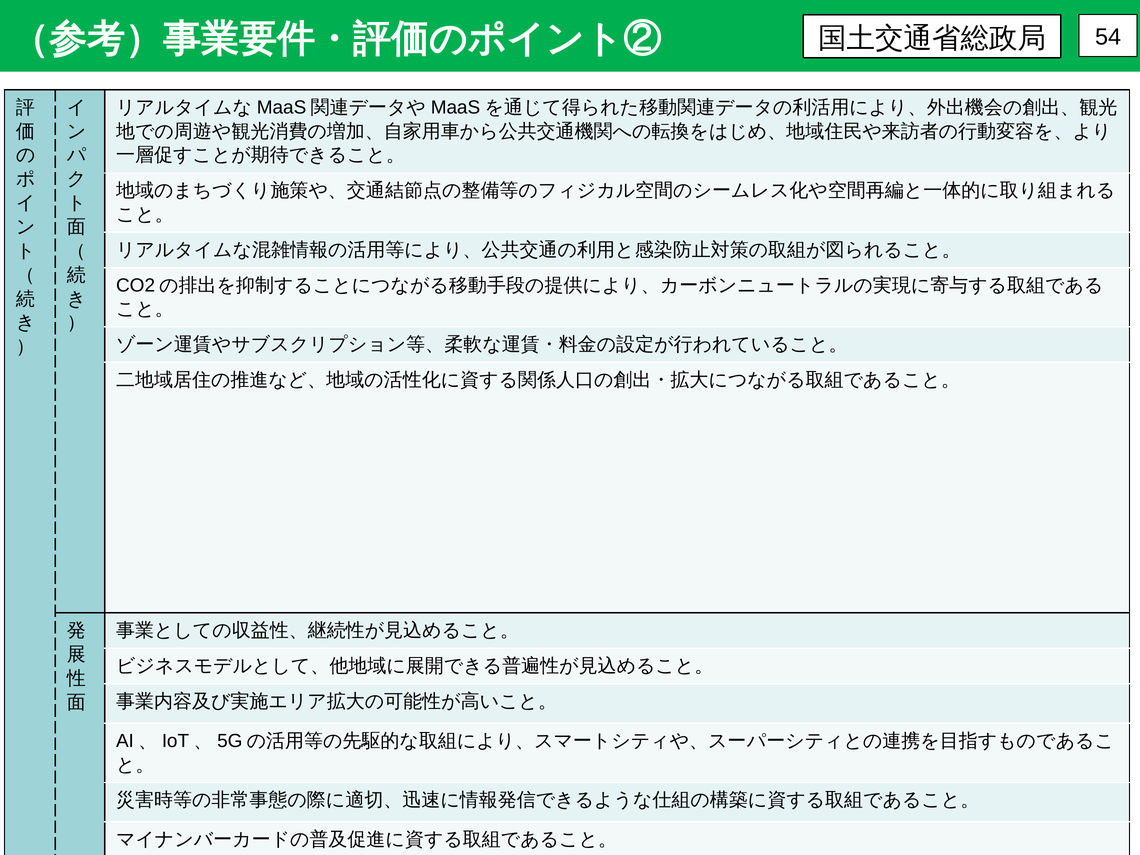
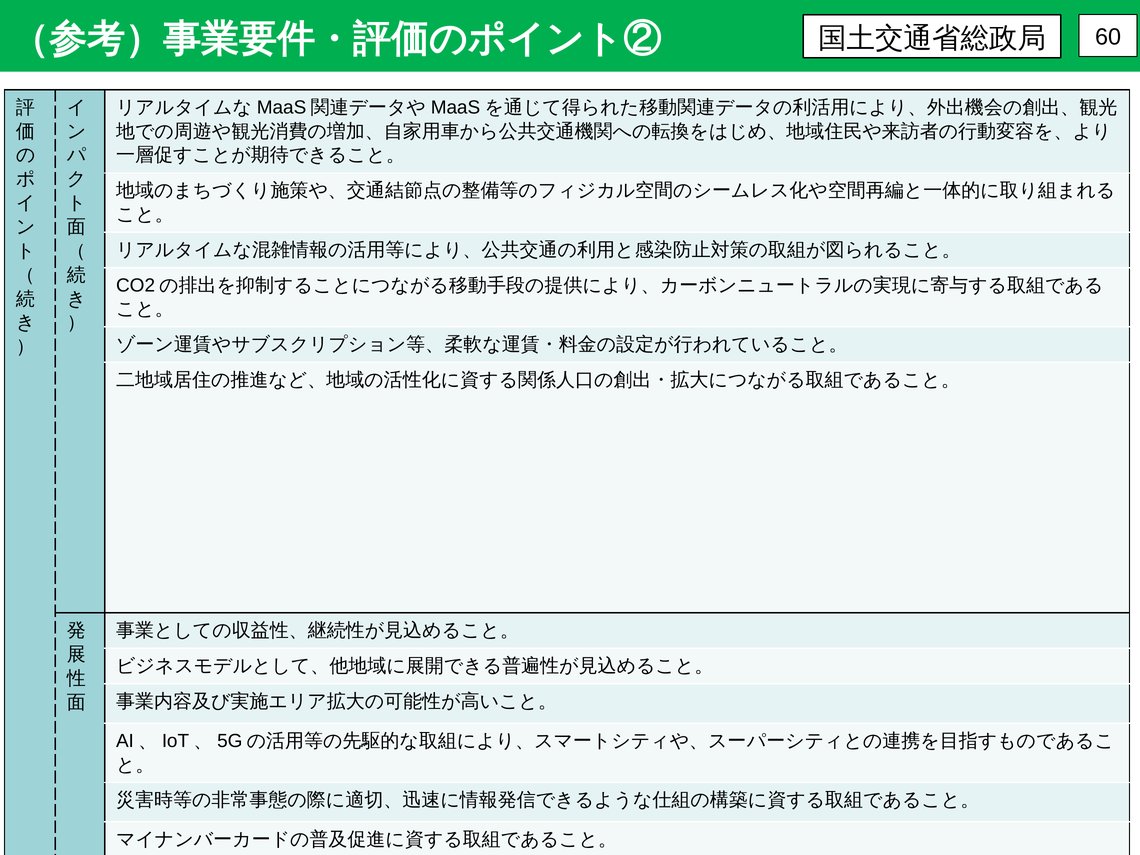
54: 54 -> 60
